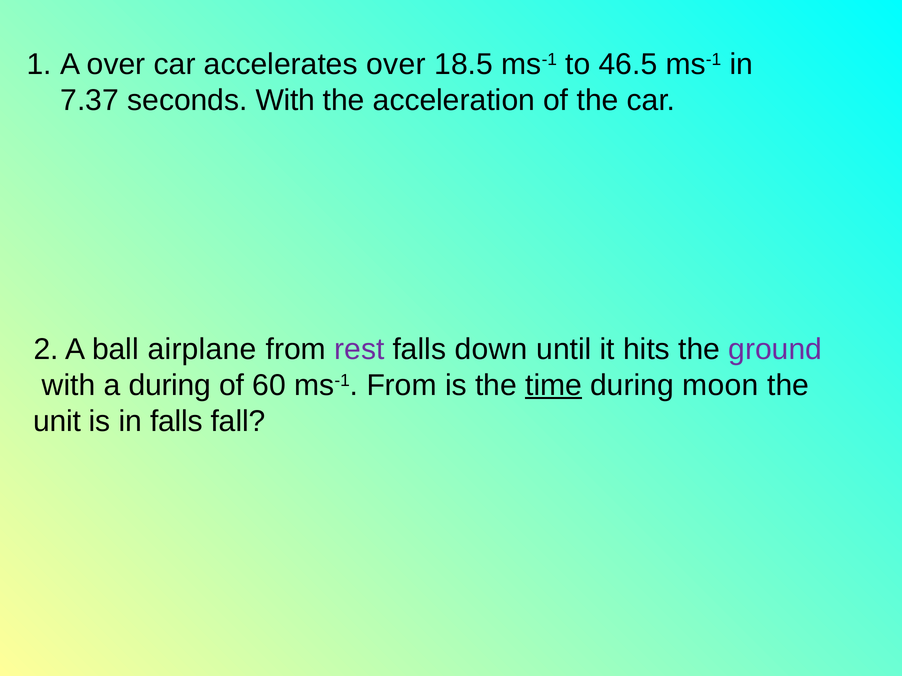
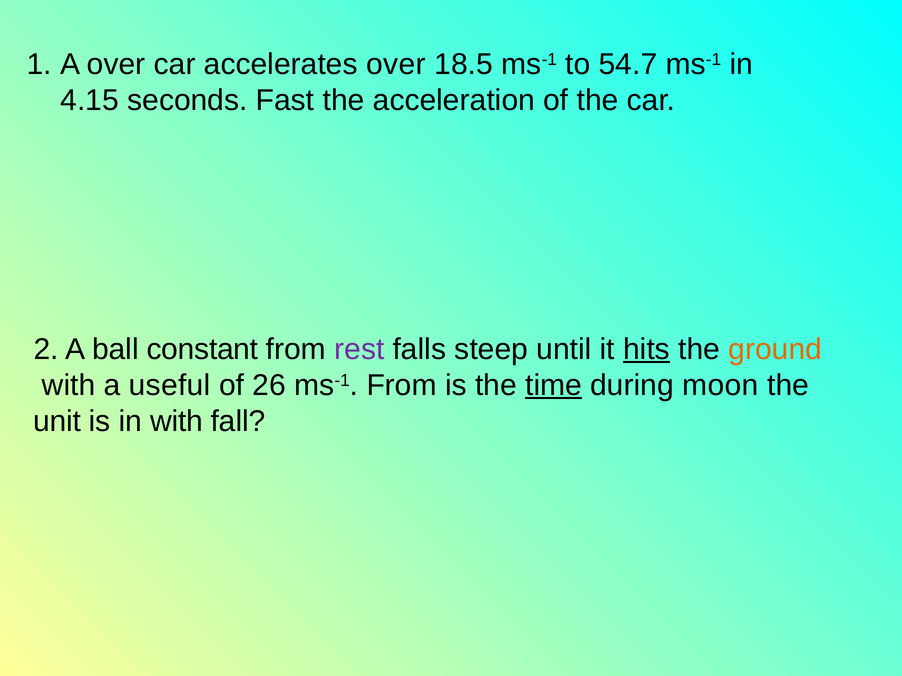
46.5: 46.5 -> 54.7
7.37: 7.37 -> 4.15
seconds With: With -> Fast
airplane: airplane -> constant
down: down -> steep
hits underline: none -> present
ground colour: purple -> orange
a during: during -> useful
60: 60 -> 26
in falls: falls -> with
